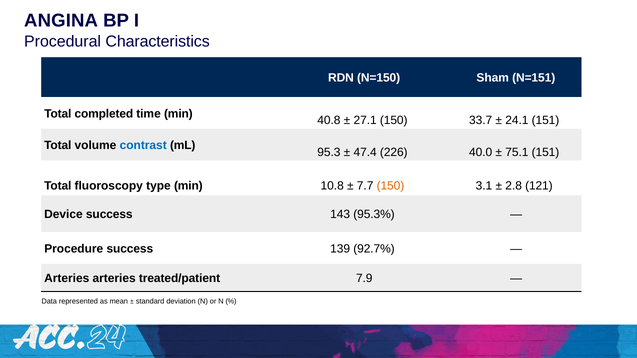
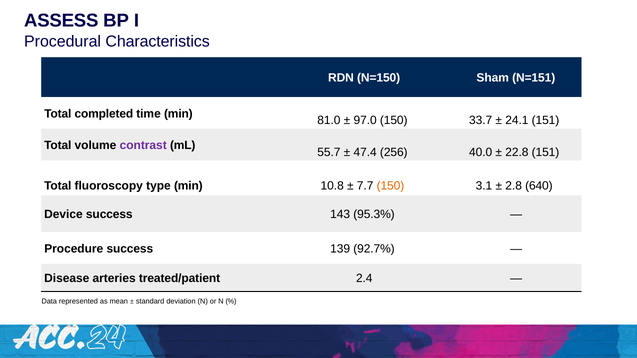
ANGINA: ANGINA -> ASSESS
40.8: 40.8 -> 81.0
27.1: 27.1 -> 97.0
contrast colour: blue -> purple
95.3: 95.3 -> 55.7
226: 226 -> 256
75.1: 75.1 -> 22.8
121: 121 -> 640
Arteries at (67, 279): Arteries -> Disease
7.9: 7.9 -> 2.4
